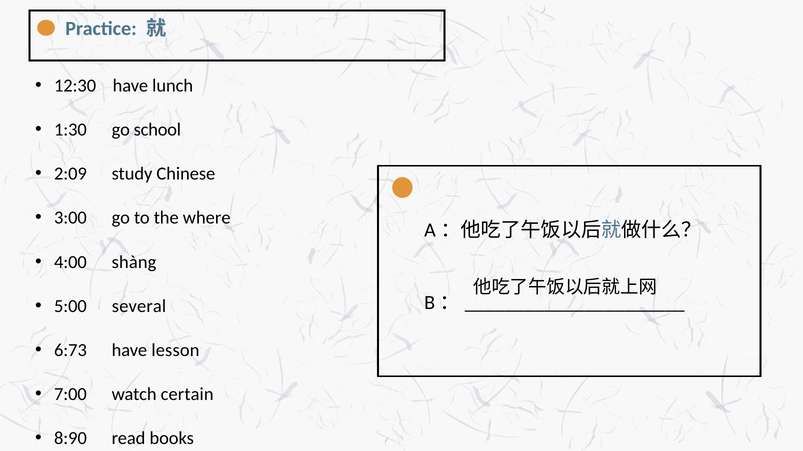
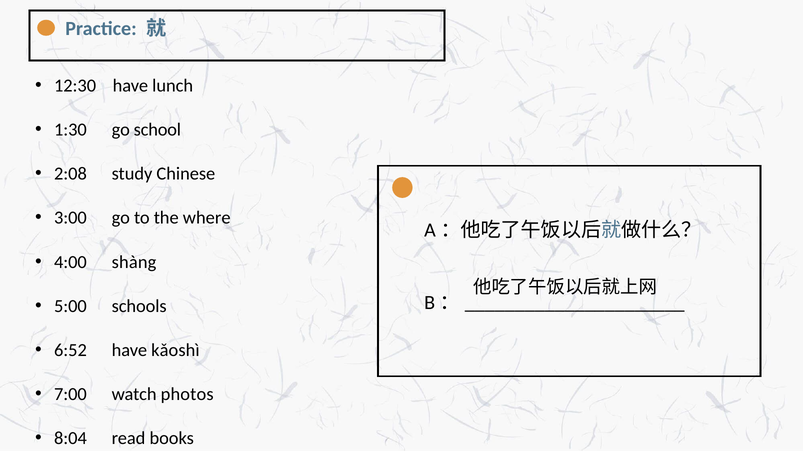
2:09: 2:09 -> 2:08
several: several -> schools
6:73: 6:73 -> 6:52
lesson: lesson -> kǎoshì
certain: certain -> photos
8:90: 8:90 -> 8:04
